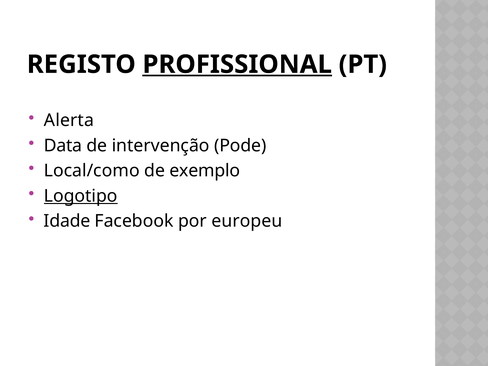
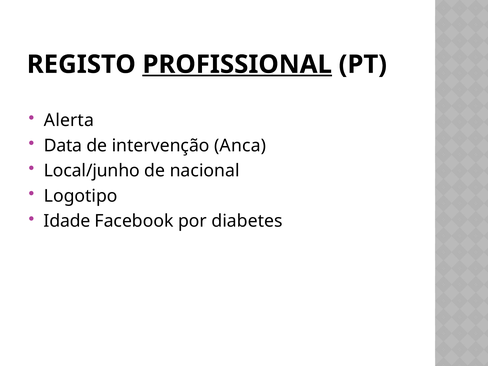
Pode: Pode -> Anca
Local/como: Local/como -> Local/junho
exemplo: exemplo -> nacional
Logotipo underline: present -> none
europeu: europeu -> diabetes
